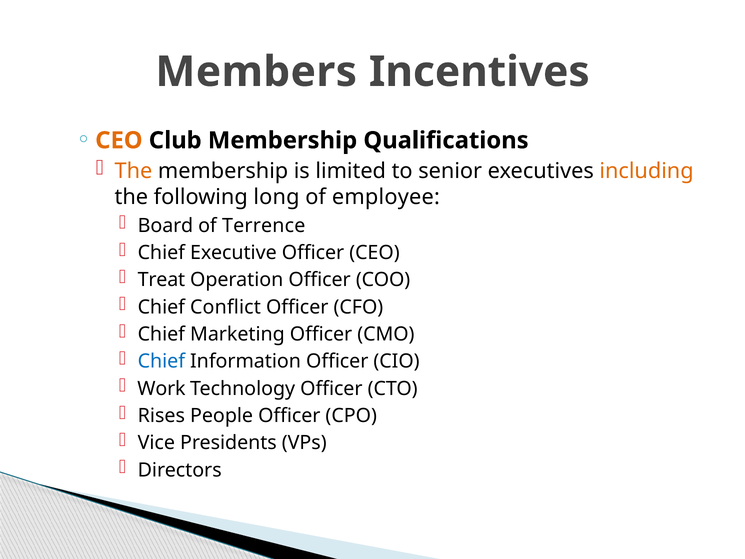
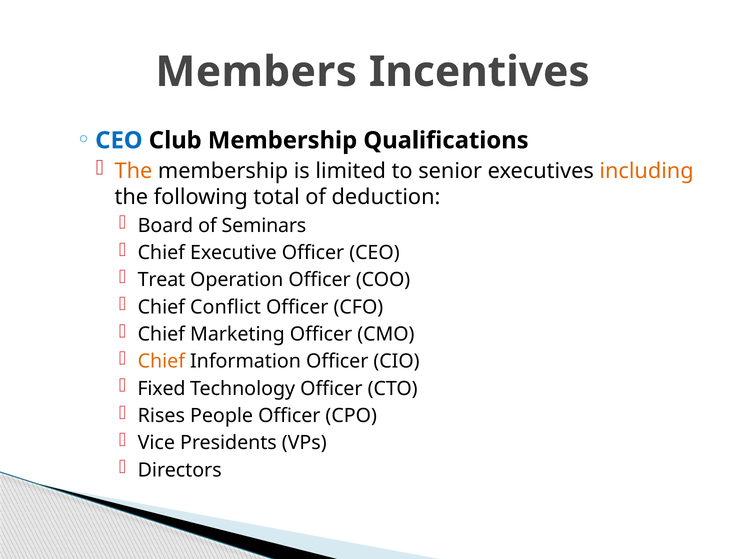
CEO at (119, 140) colour: orange -> blue
long: long -> total
employee: employee -> deduction
Terrence: Terrence -> Seminars
Chief at (161, 361) colour: blue -> orange
Work: Work -> Fixed
